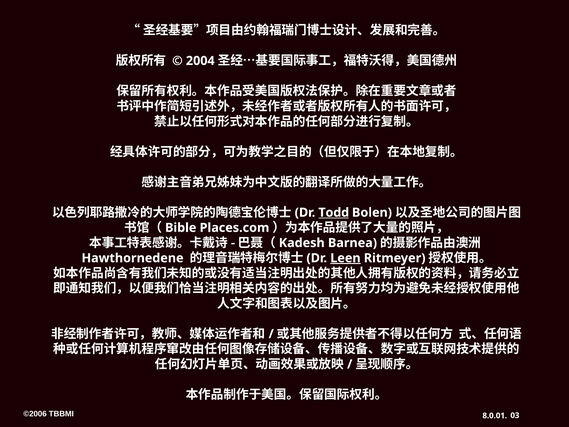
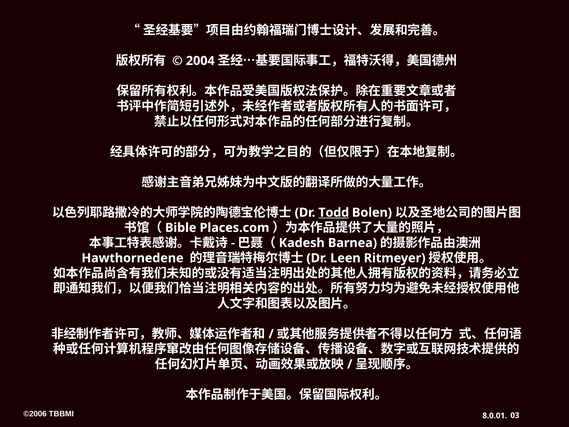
Leen underline: present -> none
